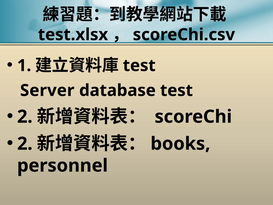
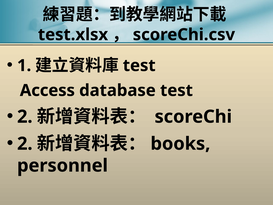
Server: Server -> Access
